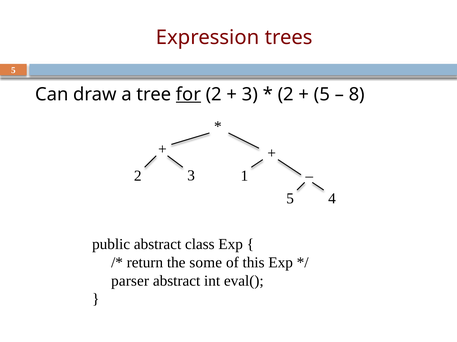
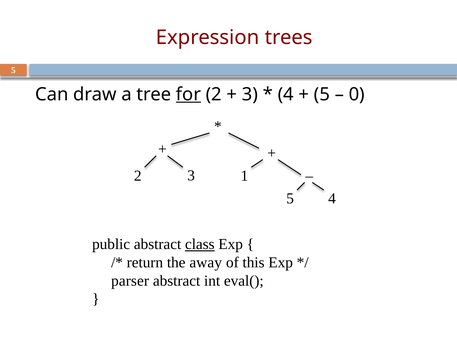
2 at (286, 95): 2 -> 4
8: 8 -> 0
class underline: none -> present
some: some -> away
